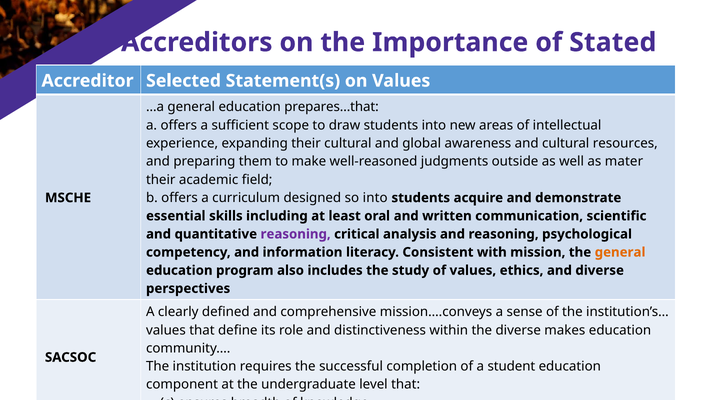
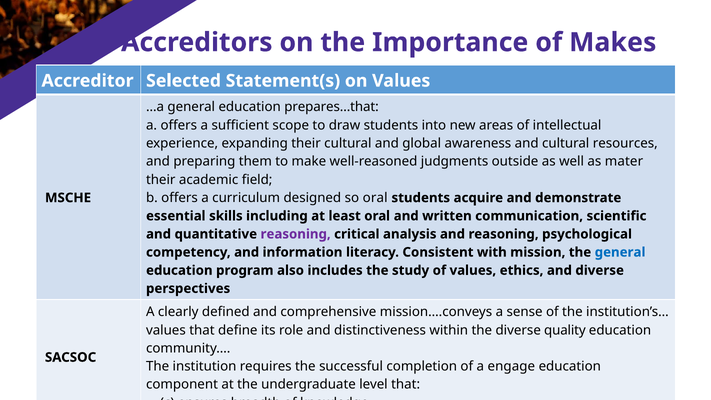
Stated: Stated -> Makes
so into: into -> oral
general at (620, 252) colour: orange -> blue
makes: makes -> quality
student: student -> engage
